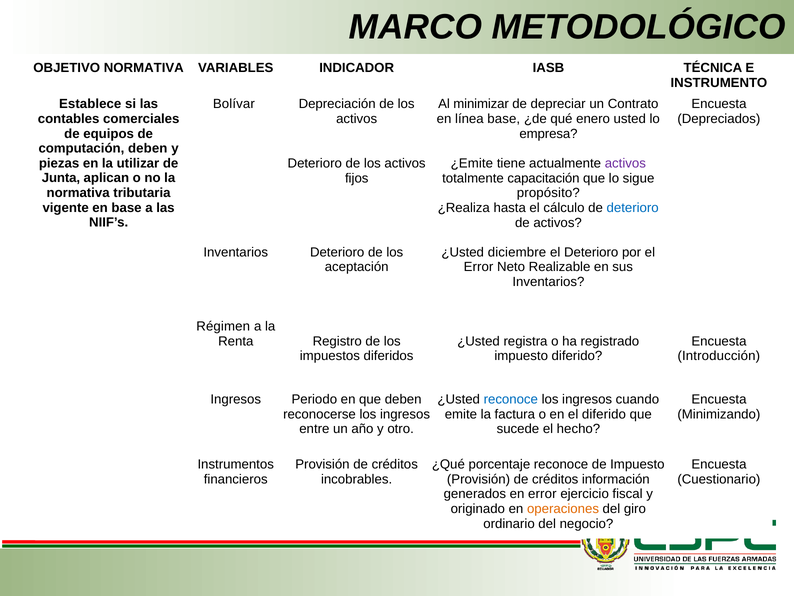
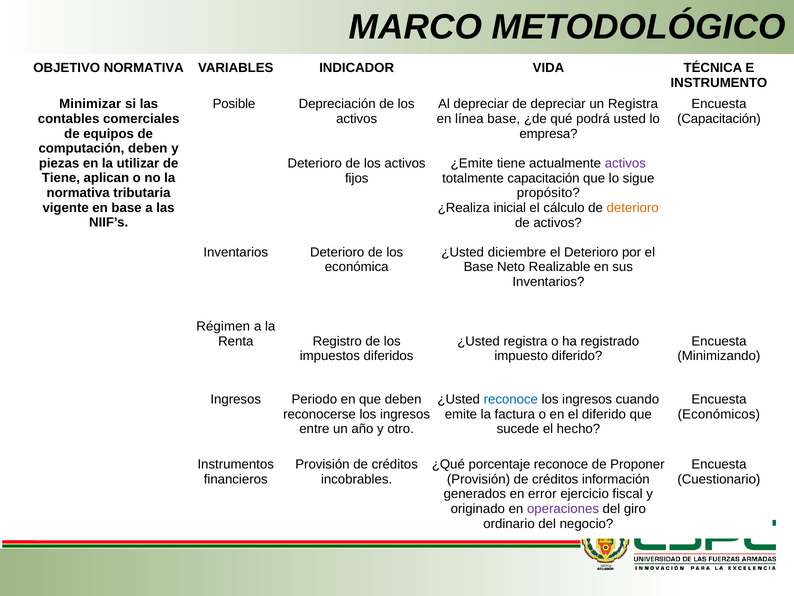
IASB: IASB -> VIDA
Establece: Establece -> Minimizar
Bolívar: Bolívar -> Posible
Al minimizar: minimizar -> depreciar
un Contrato: Contrato -> Registra
enero: enero -> podrá
Depreciados at (719, 119): Depreciados -> Capacitación
Junta at (61, 178): Junta -> Tiene
hasta: hasta -> inicial
deterioro at (633, 208) colour: blue -> orange
aceptación: aceptación -> económica
Error at (478, 267): Error -> Base
Introducción: Introducción -> Minimizando
Minimizando: Minimizando -> Económicos
de Impuesto: Impuesto -> Proponer
operaciones colour: orange -> purple
